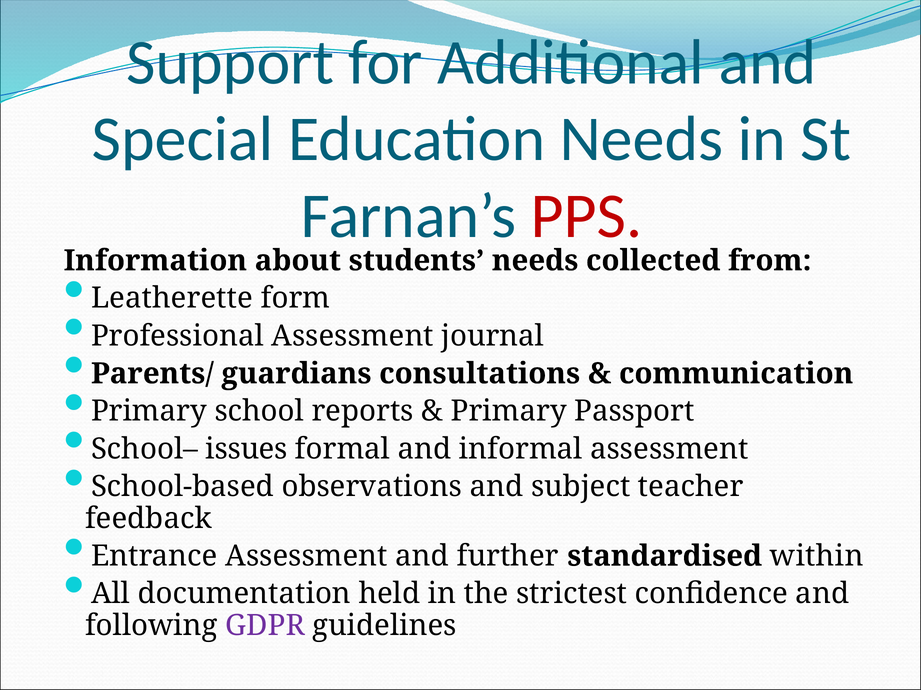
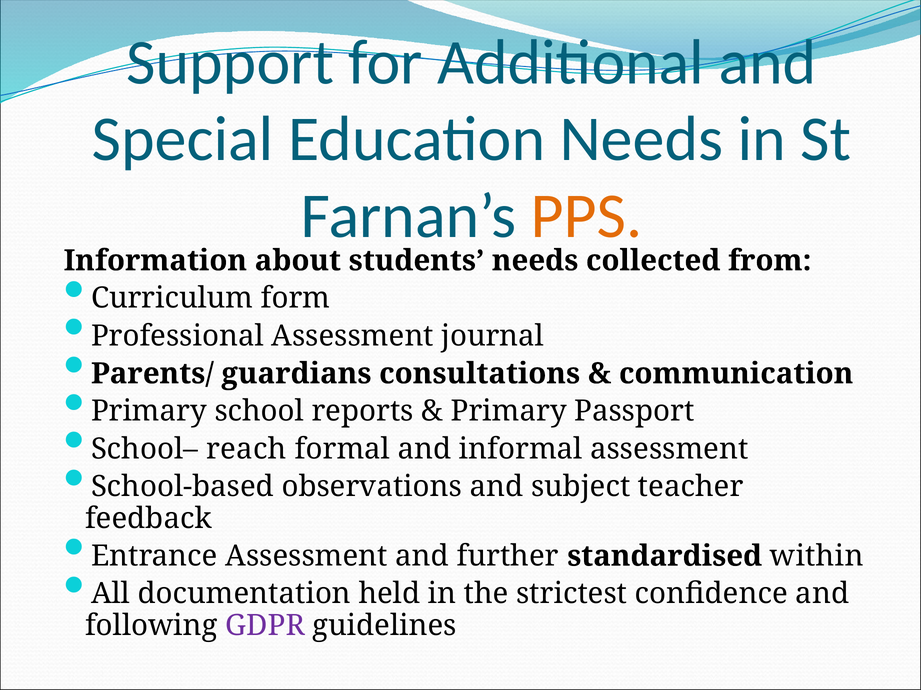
PPS colour: red -> orange
Leatherette: Leatherette -> Curriculum
issues: issues -> reach
